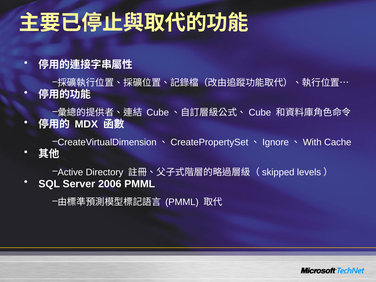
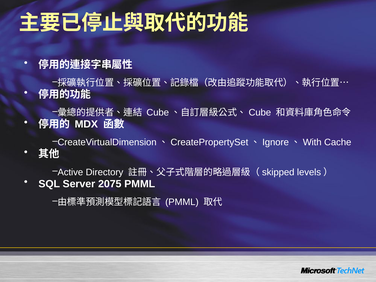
2006: 2006 -> 2075
